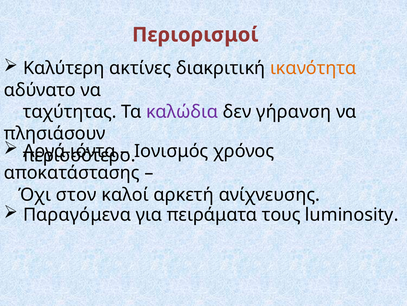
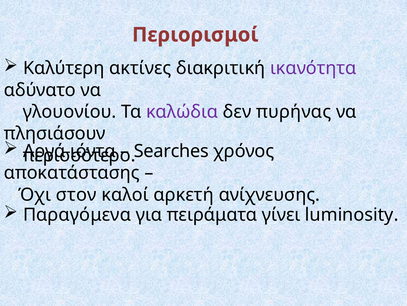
ικανότητα colour: orange -> purple
ταχύτητας: ταχύτητας -> γλουονίου
γήρανση: γήρανση -> πυρήνας
Ιονισμός: Ιονισμός -> Searches
τους: τους -> γίνει
